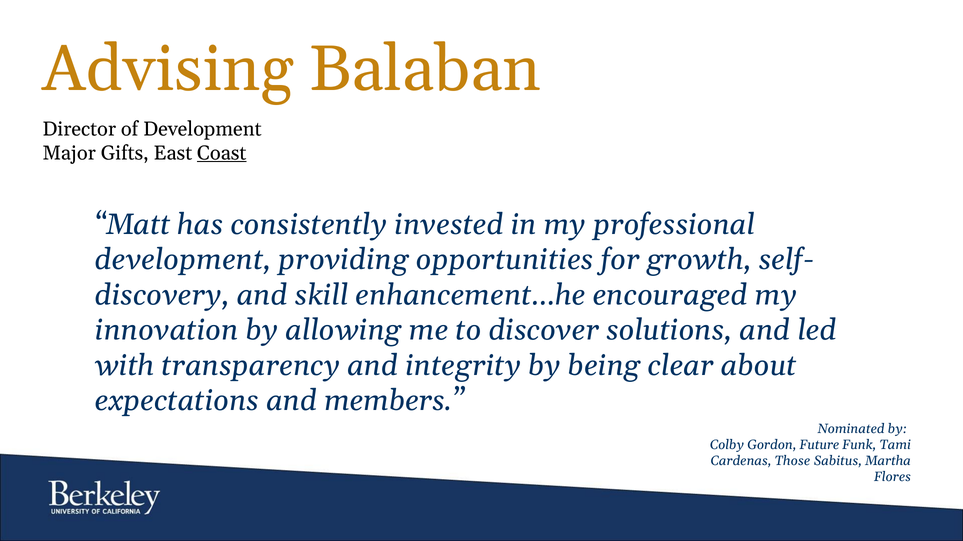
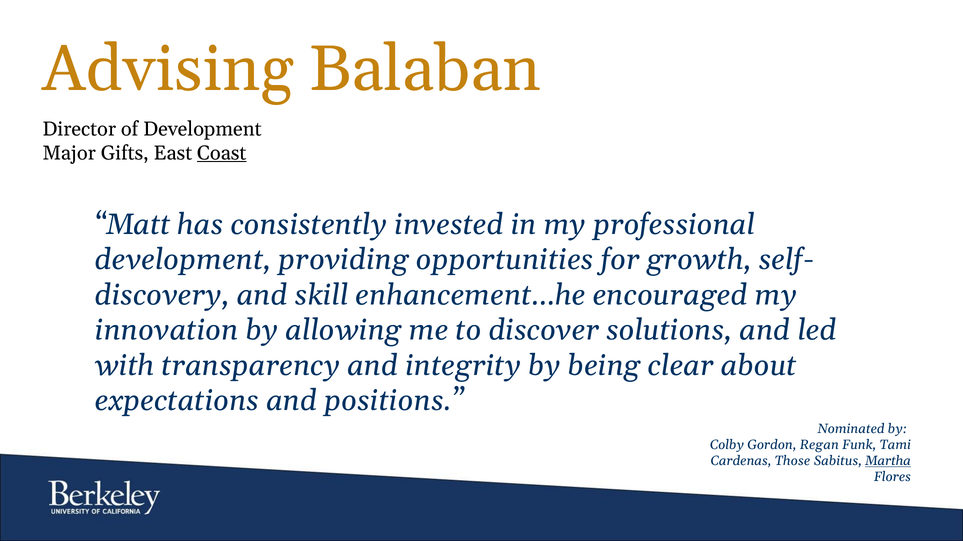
members: members -> positions
Future: Future -> Regan
Martha underline: none -> present
